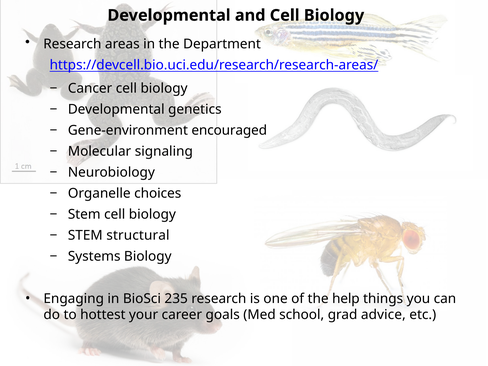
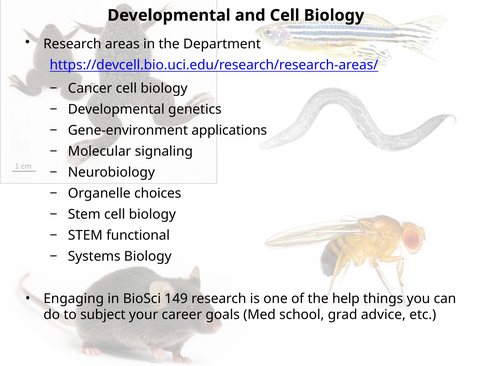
encouraged: encouraged -> applications
structural: structural -> functional
235: 235 -> 149
hottest: hottest -> subject
